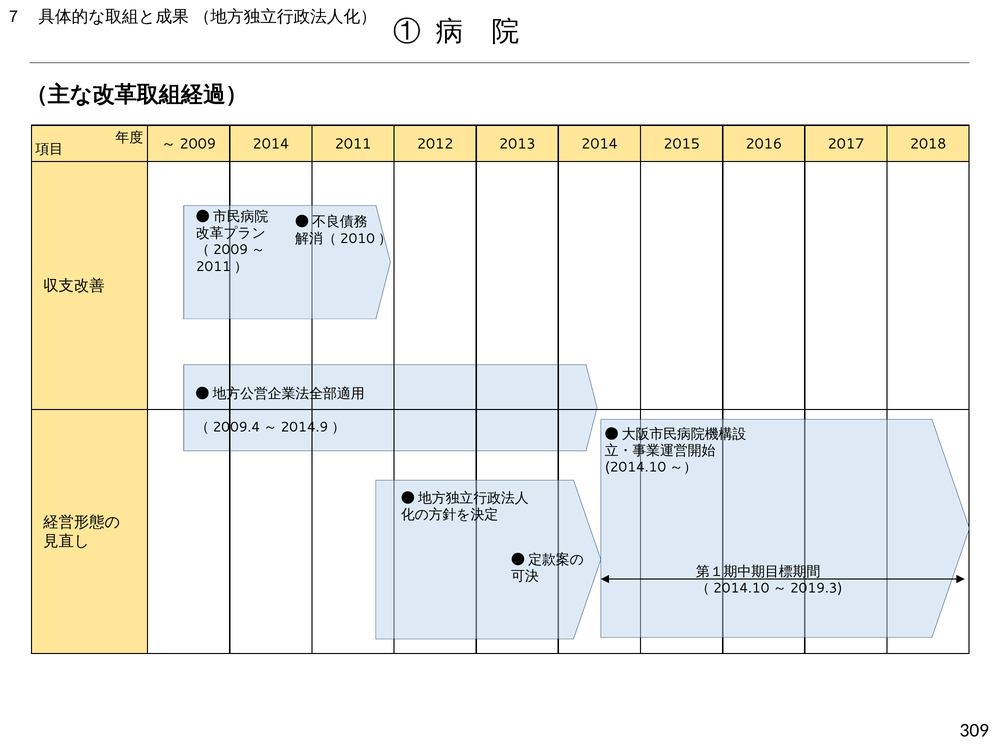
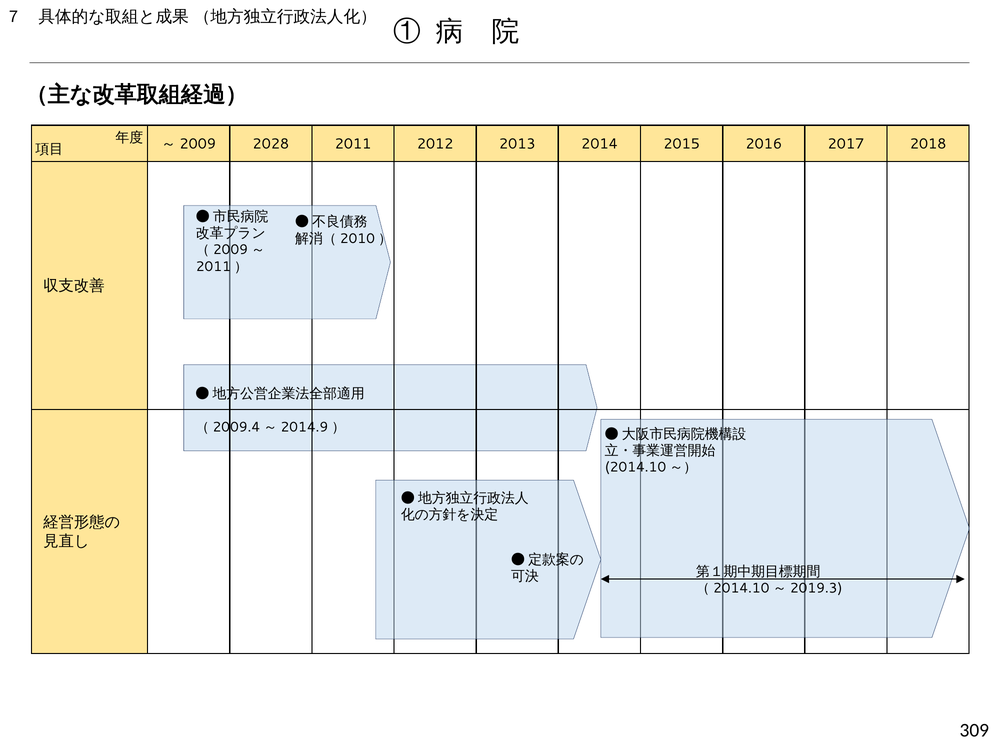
～2009 2014: 2014 -> 2028
